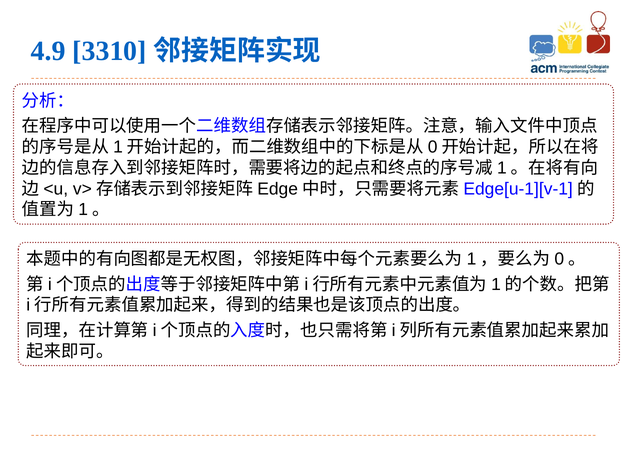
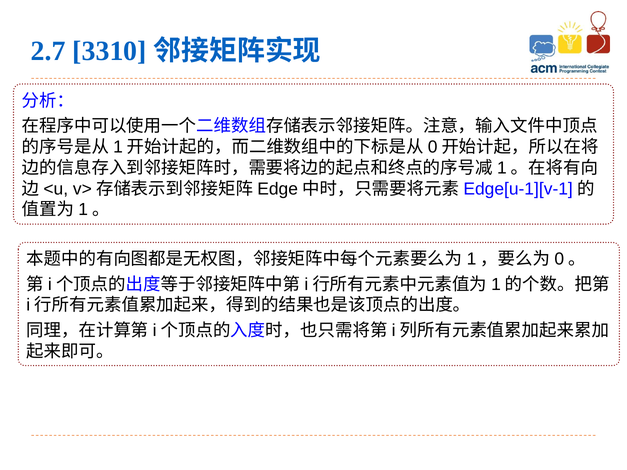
4.9: 4.9 -> 2.7
